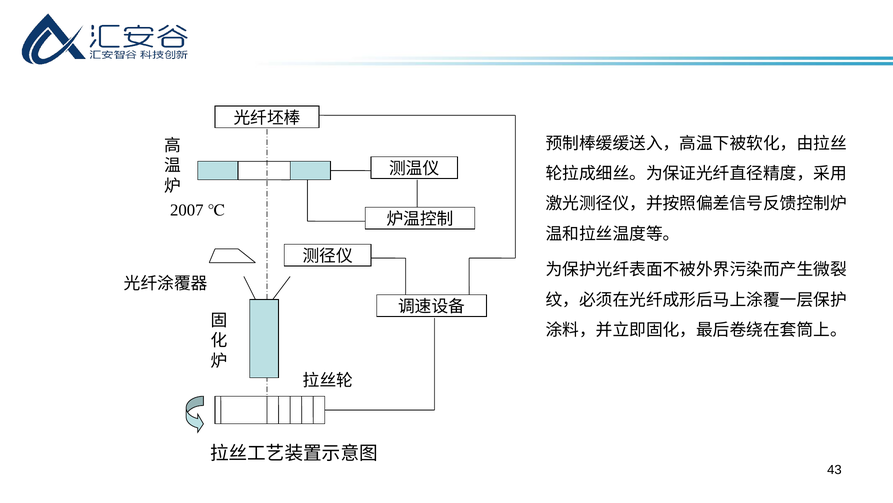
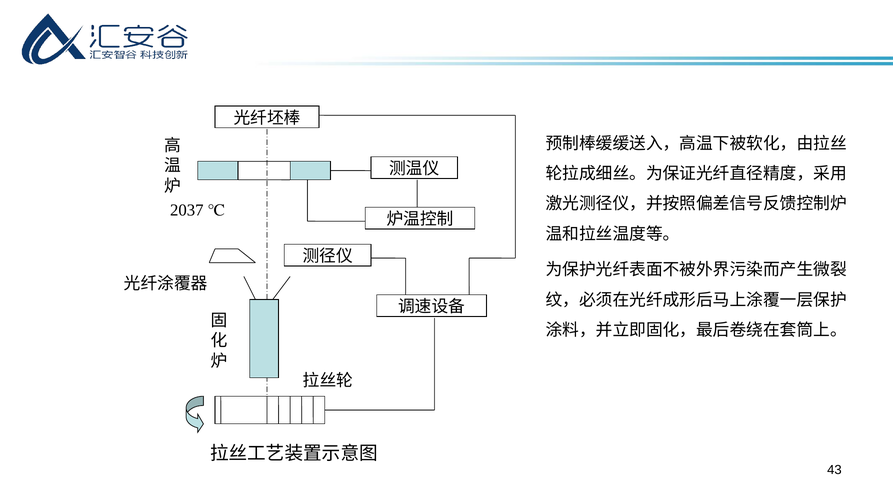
2007: 2007 -> 2037
